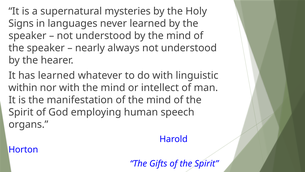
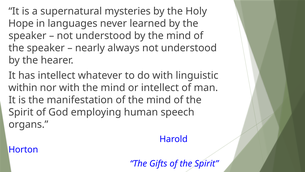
Signs: Signs -> Hope
has learned: learned -> intellect
